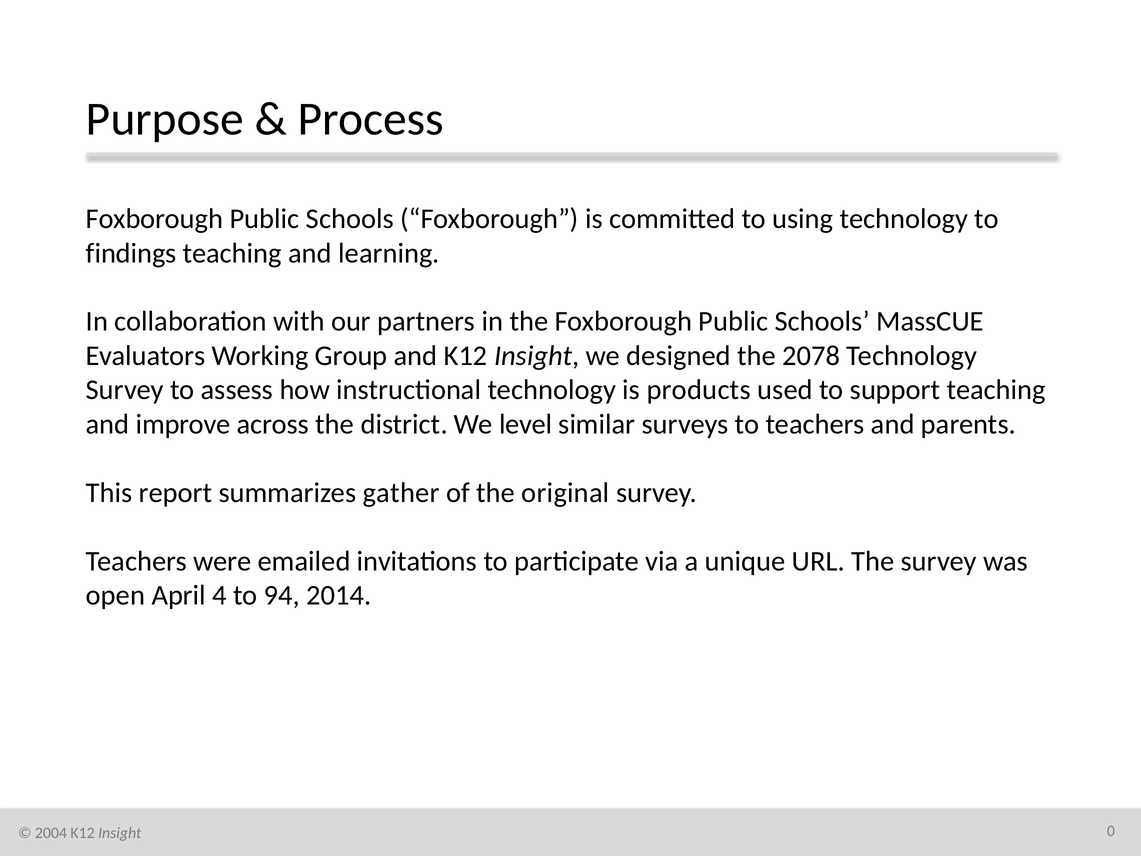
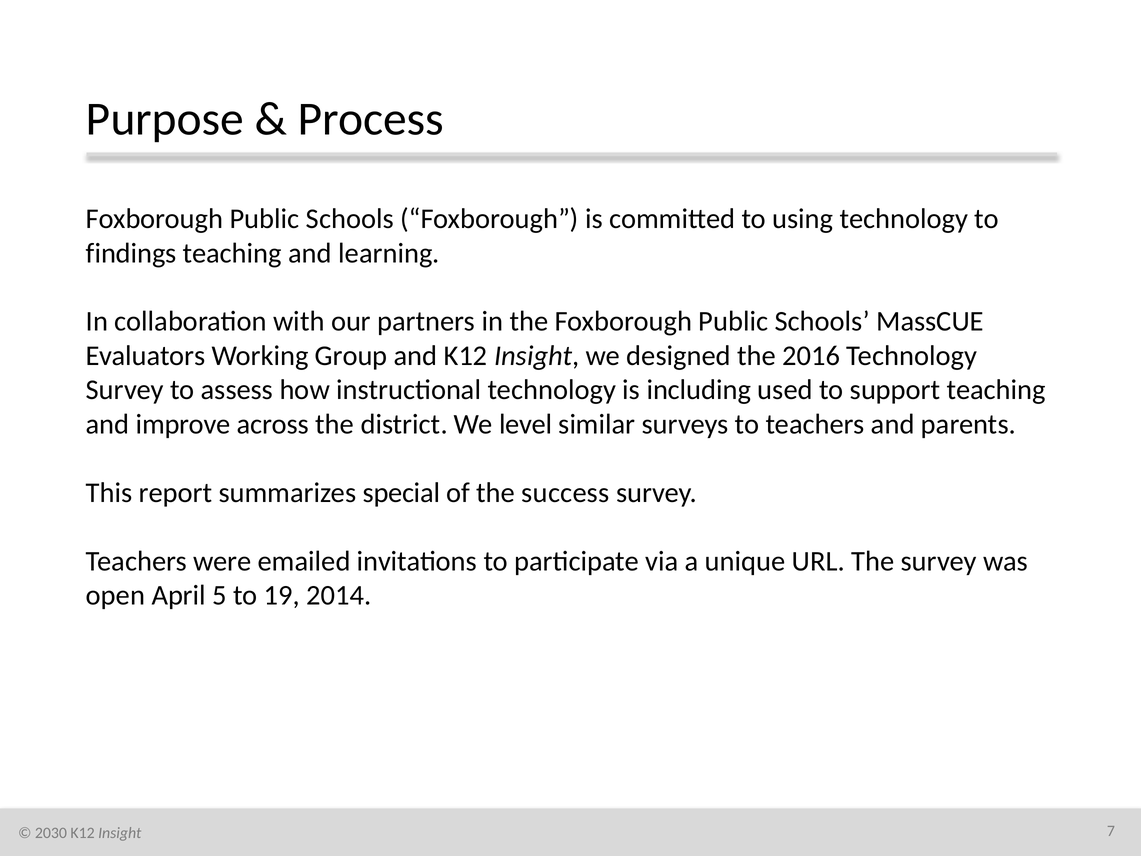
2078: 2078 -> 2016
products: products -> including
gather: gather -> special
original: original -> success
4: 4 -> 5
94: 94 -> 19
2004: 2004 -> 2030
0: 0 -> 7
